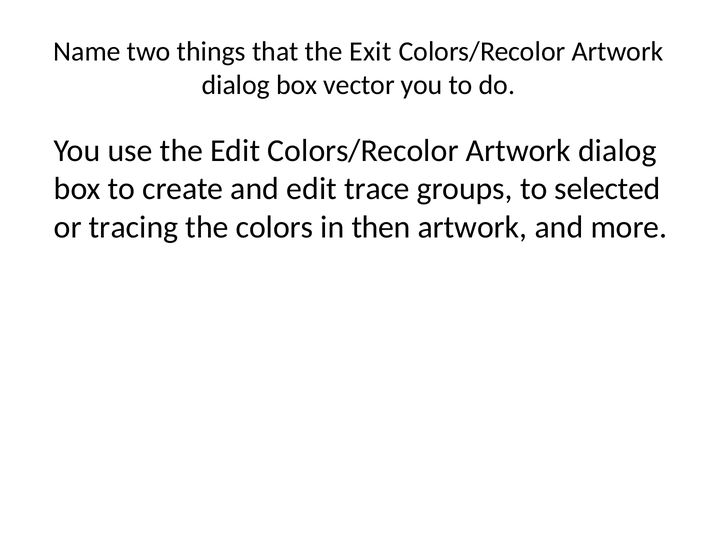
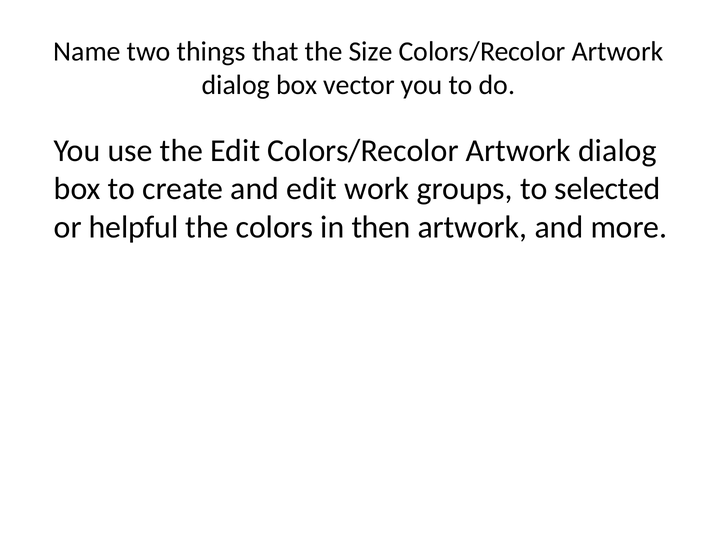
Exit: Exit -> Size
trace: trace -> work
tracing: tracing -> helpful
